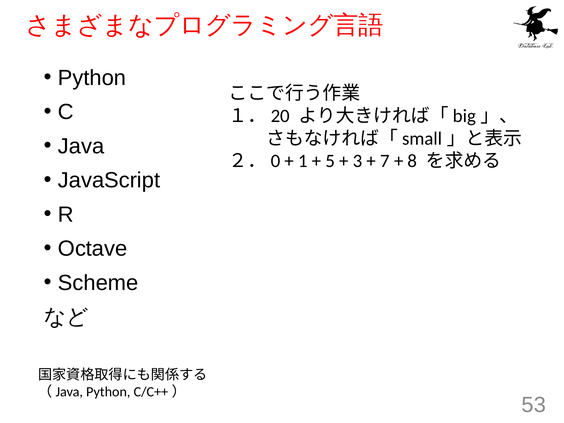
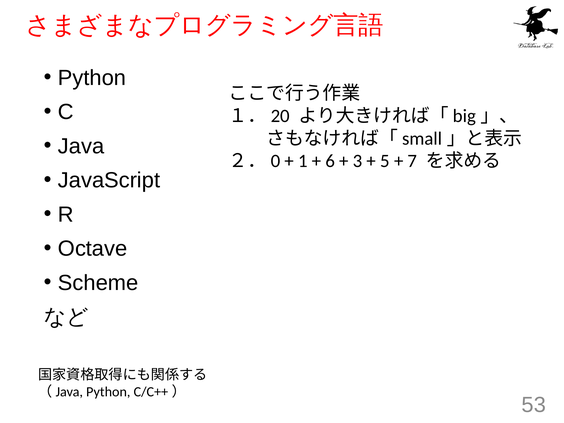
5: 5 -> 6
7: 7 -> 5
8: 8 -> 7
